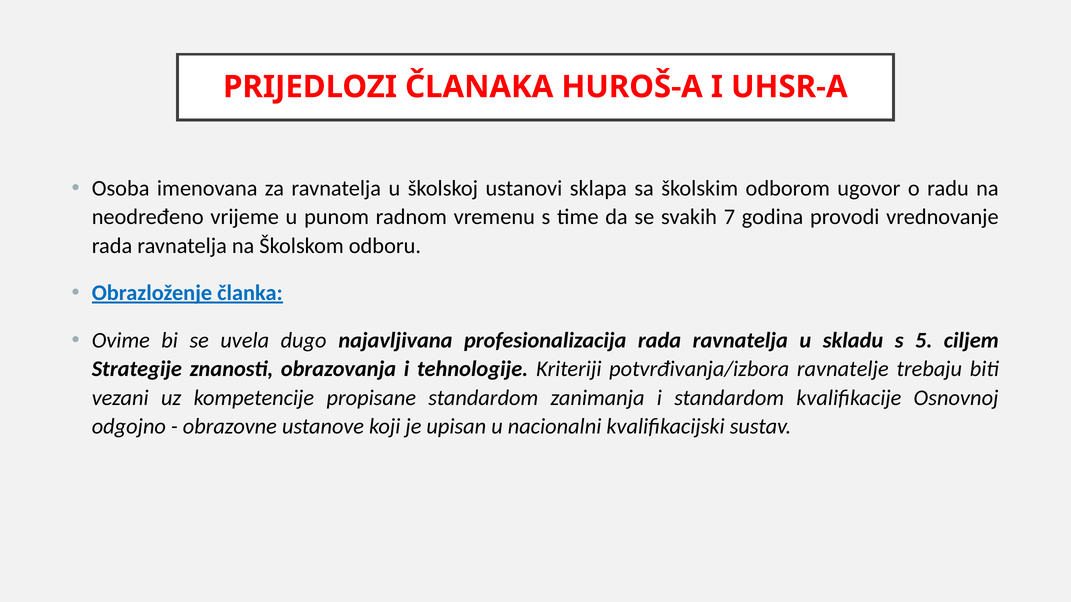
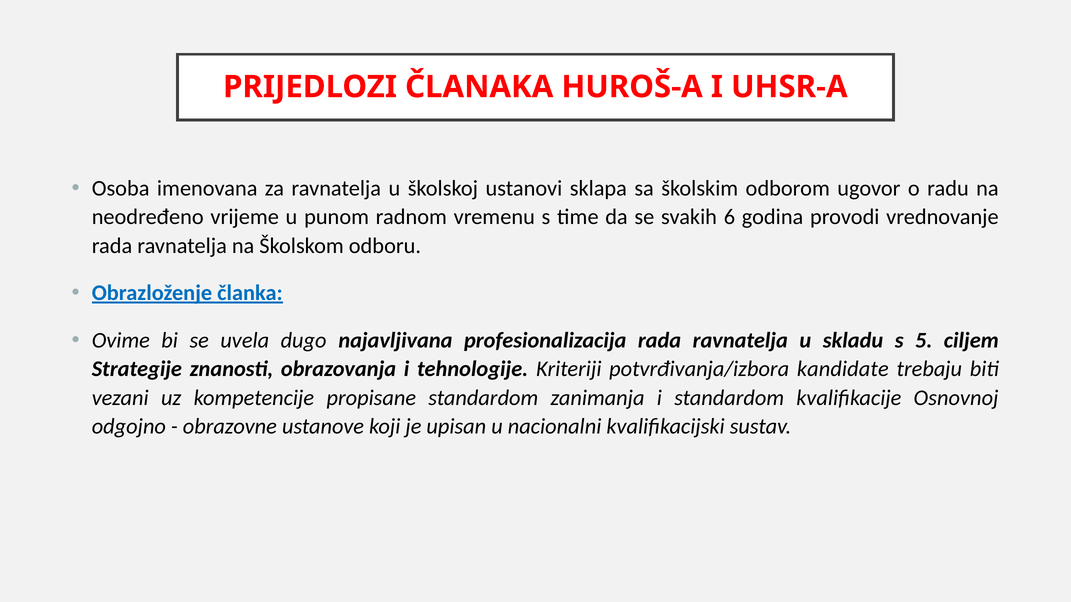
7: 7 -> 6
ravnatelje: ravnatelje -> kandidate
